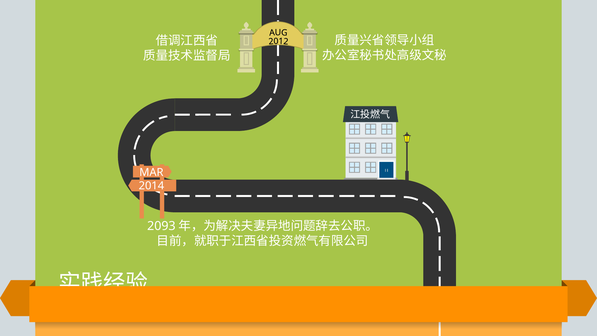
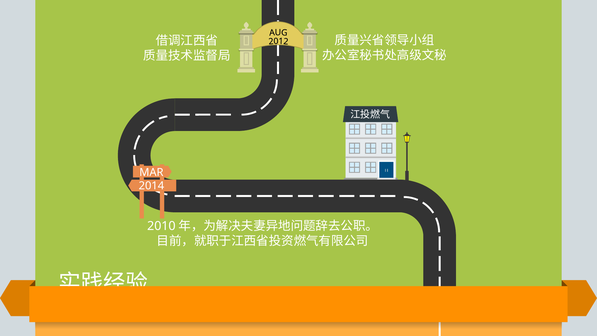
2093: 2093 -> 2010
